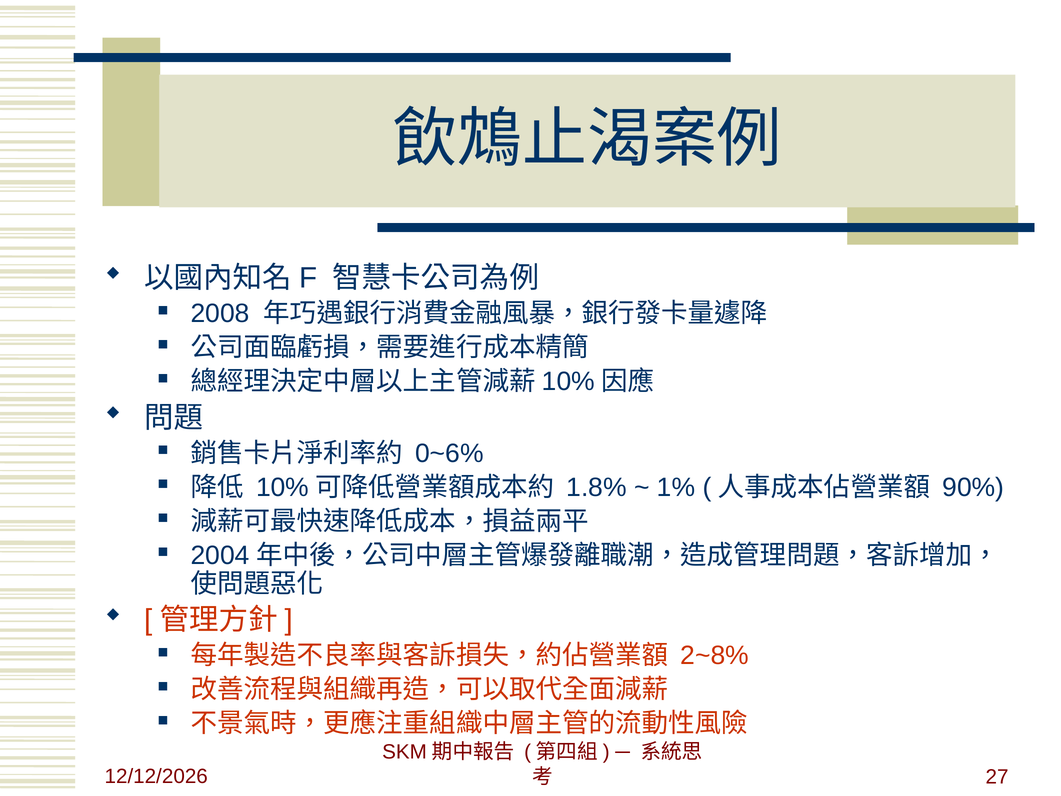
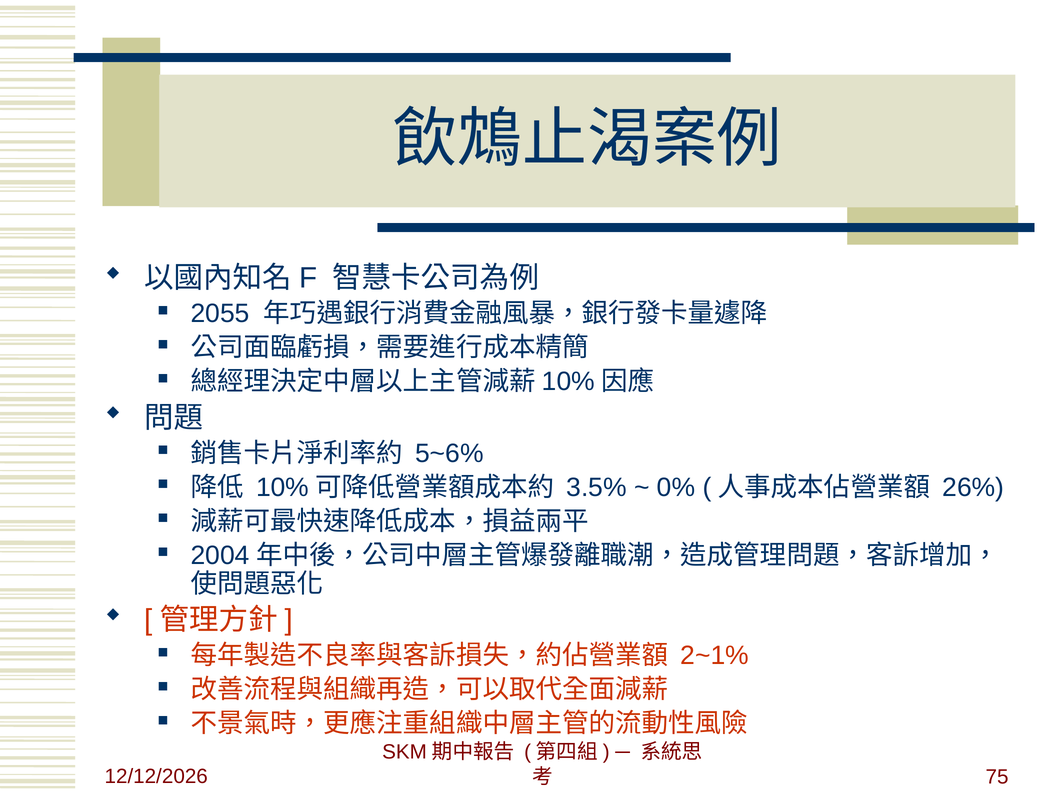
2008: 2008 -> 2055
0~6%: 0~6% -> 5~6%
1.8%: 1.8% -> 3.5%
1%: 1% -> 0%
90%: 90% -> 26%
2~8%: 2~8% -> 2~1%
27: 27 -> 75
